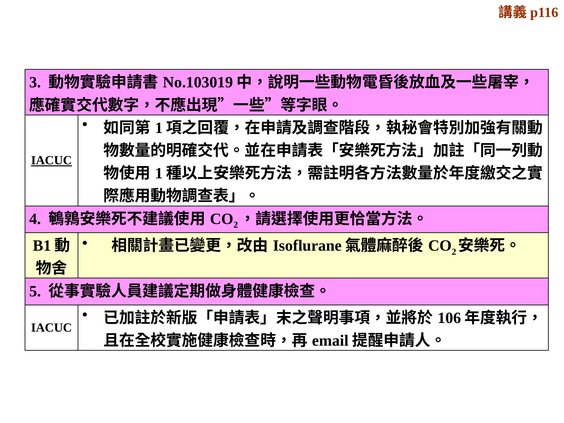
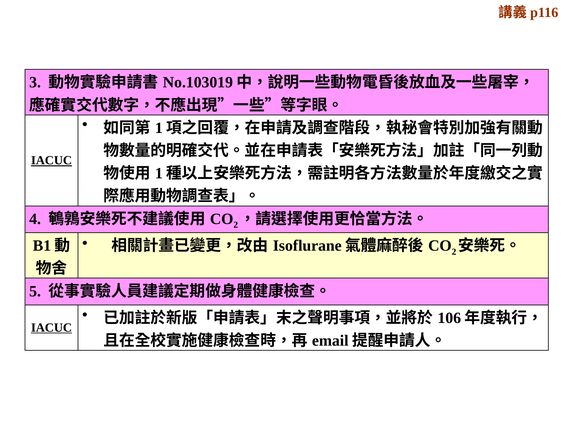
IACUC at (52, 328) underline: none -> present
